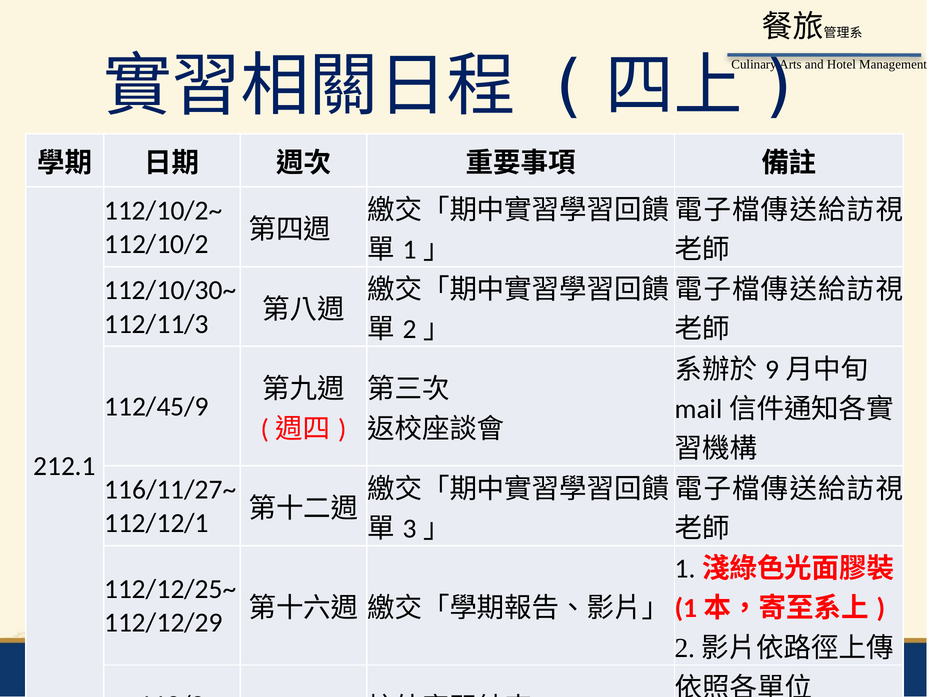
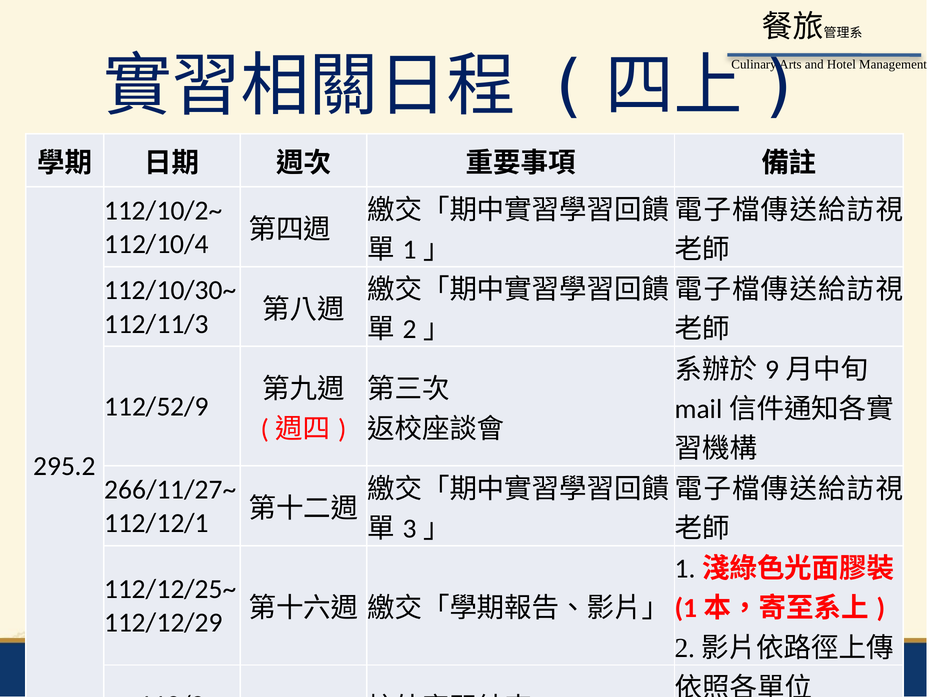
112/10/2: 112/10/2 -> 112/10/4
112/45/9: 112/45/9 -> 112/52/9
212.1: 212.1 -> 295.2
116/11/27~: 116/11/27~ -> 266/11/27~
